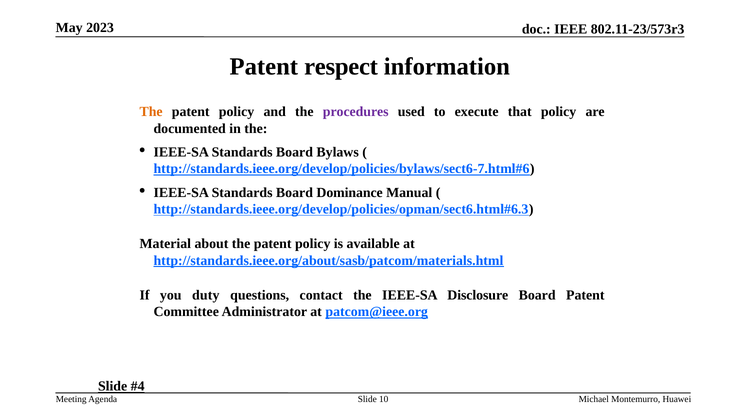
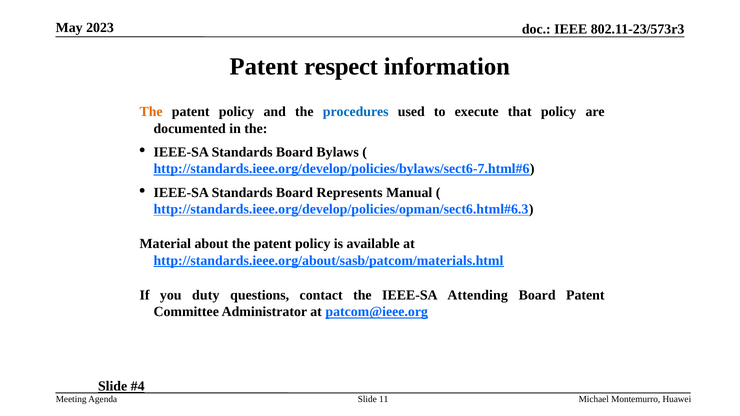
procedures colour: purple -> blue
Dominance: Dominance -> Represents
Disclosure: Disclosure -> Attending
10: 10 -> 11
